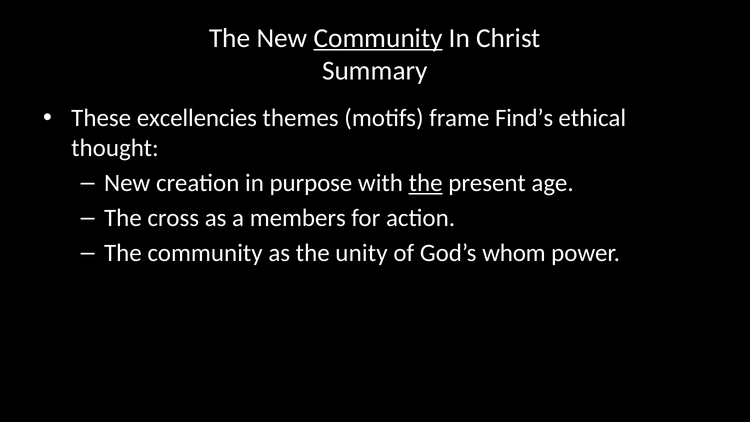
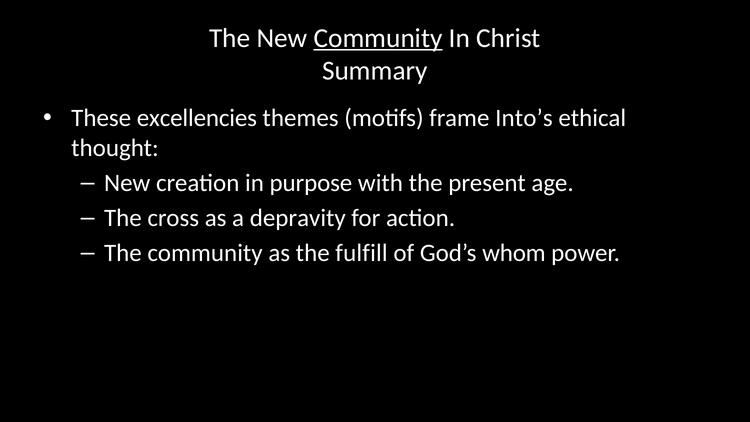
Find’s: Find’s -> Into’s
the at (426, 183) underline: present -> none
members: members -> depravity
unity: unity -> fulfill
